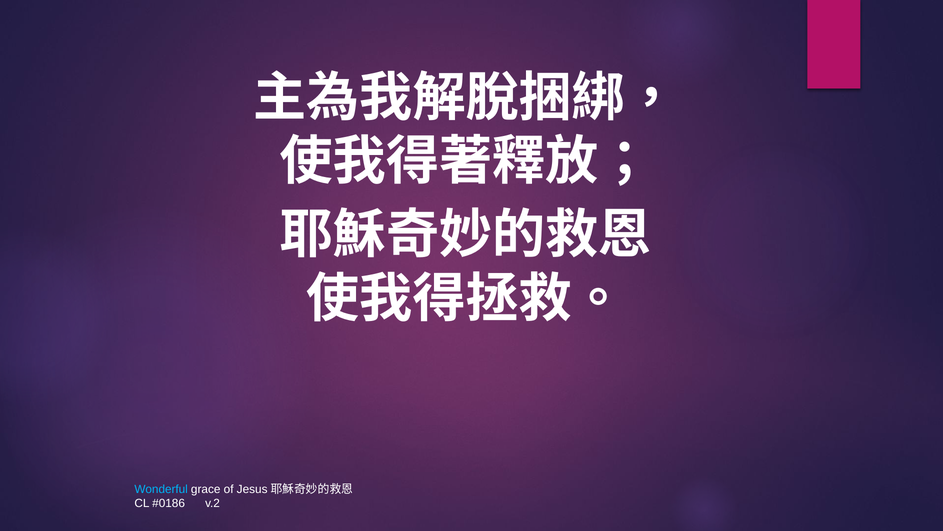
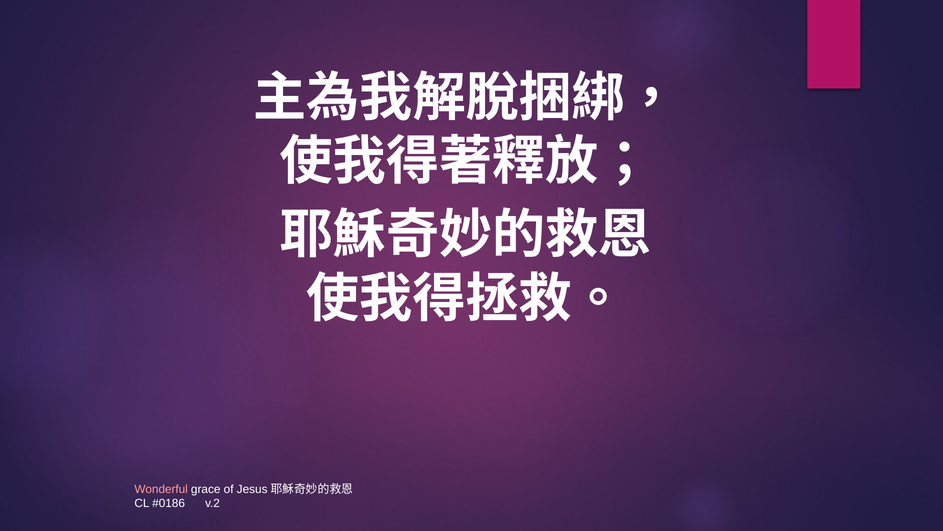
Wonderful colour: light blue -> pink
